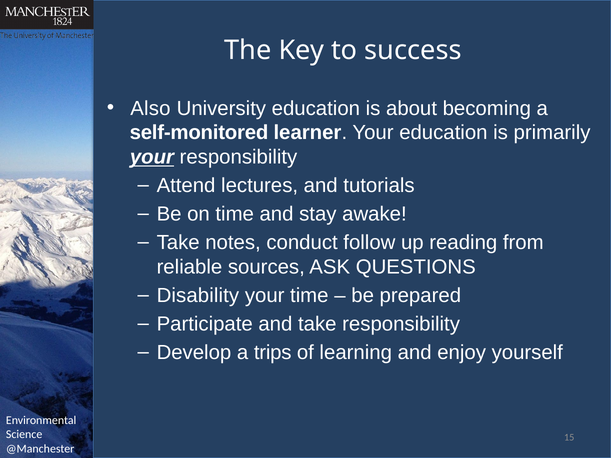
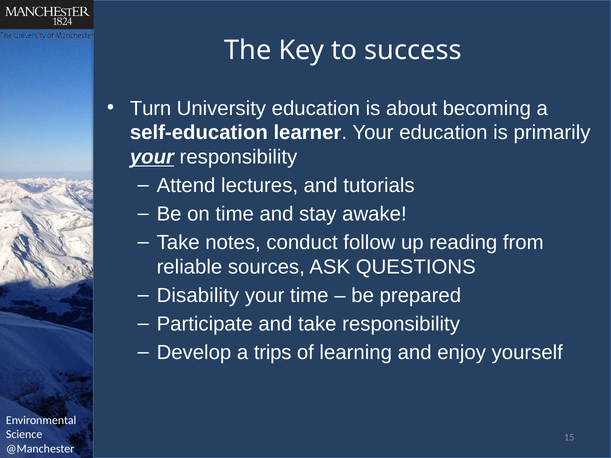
Also: Also -> Turn
self-monitored: self-monitored -> self-education
